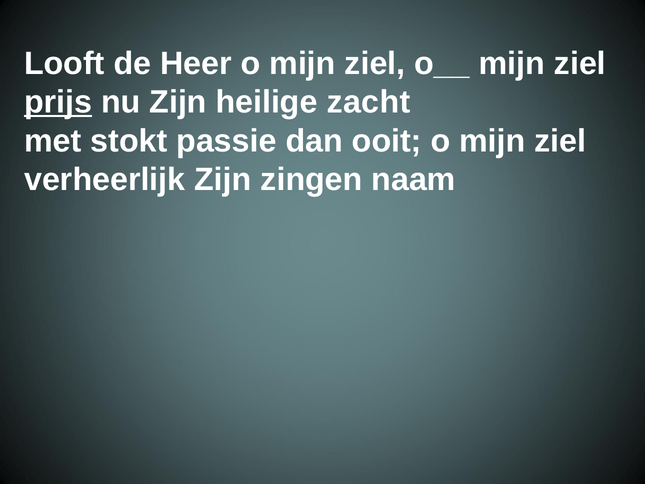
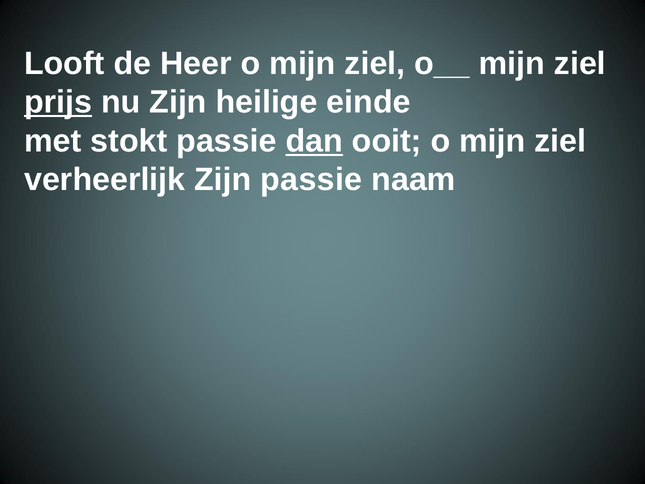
zacht: zacht -> einde
dan underline: none -> present
Zijn zingen: zingen -> passie
